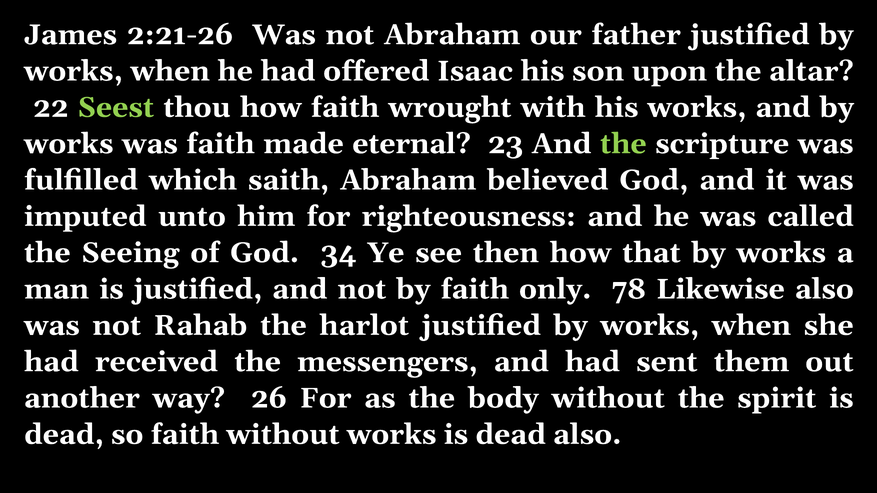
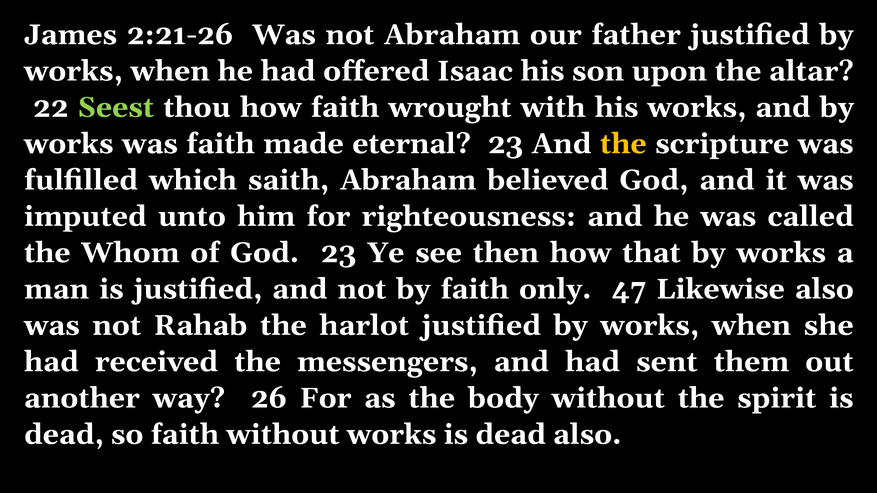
the at (623, 144) colour: light green -> yellow
Seeing: Seeing -> Whom
God 34: 34 -> 23
78: 78 -> 47
